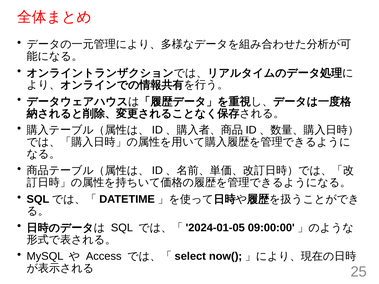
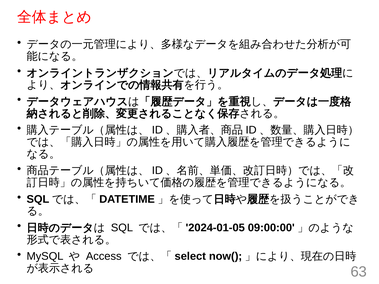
25: 25 -> 63
